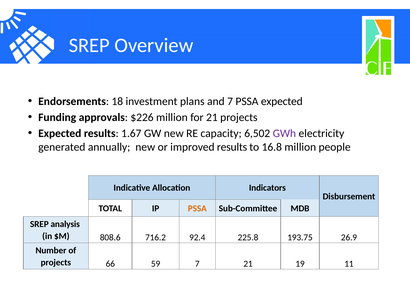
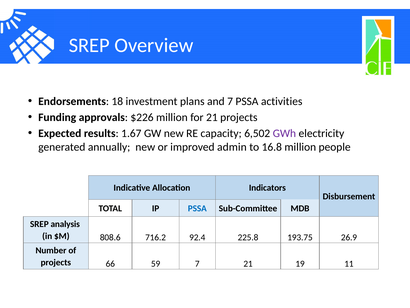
PSSA expected: expected -> activities
improved results: results -> admin
PSSA at (197, 208) colour: orange -> blue
